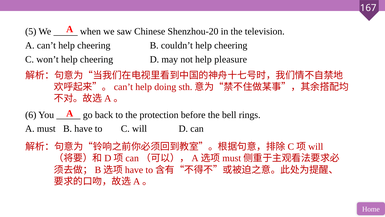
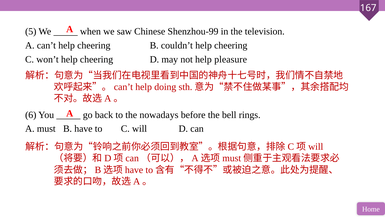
Shenzhou-20: Shenzhou-20 -> Shenzhou-99
protection: protection -> nowadays
